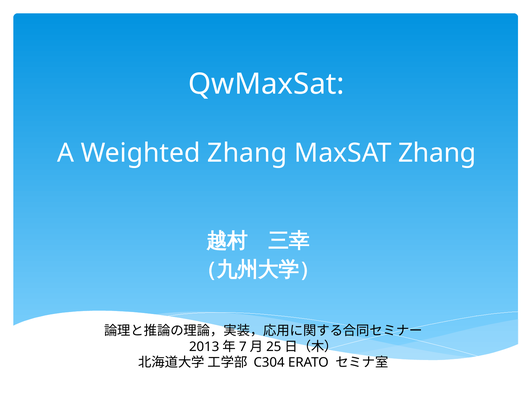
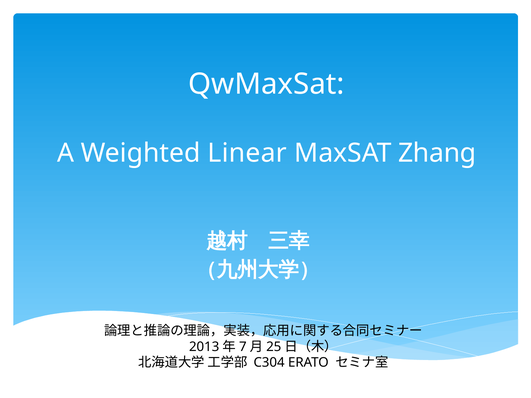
Weighted Zhang: Zhang -> Linear
